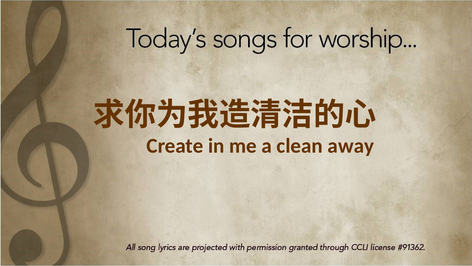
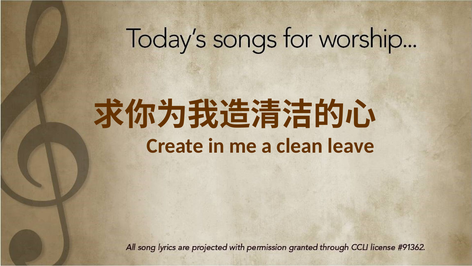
away: away -> leave
